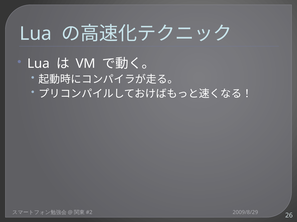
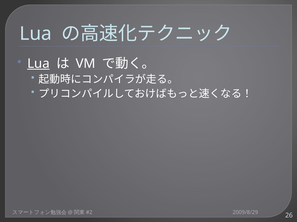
Lua at (38, 64) underline: none -> present
